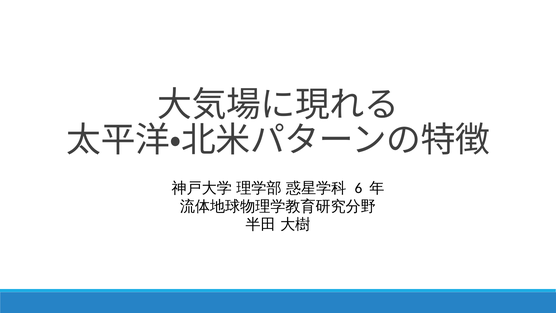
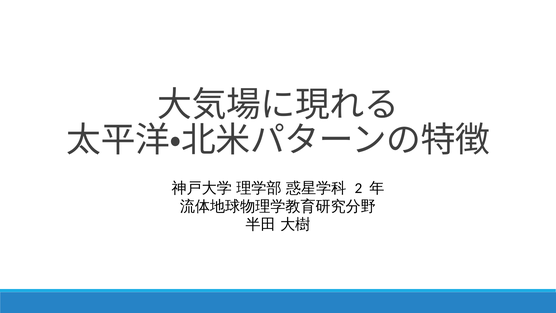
6: 6 -> 2
